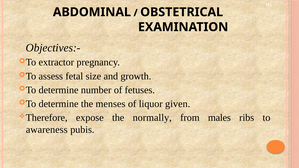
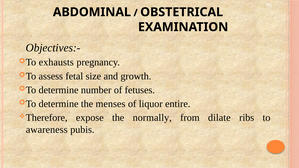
extractor: extractor -> exhausts
given: given -> entire
males: males -> dilate
